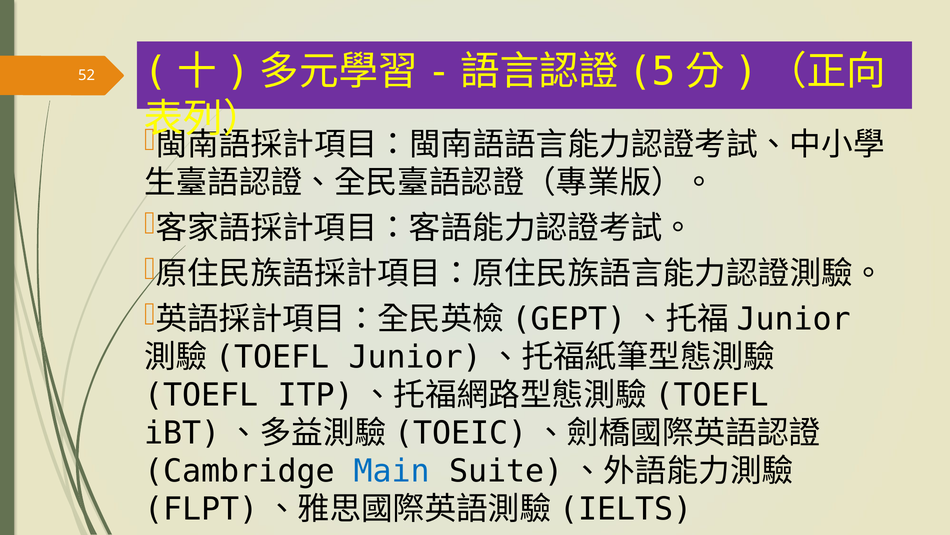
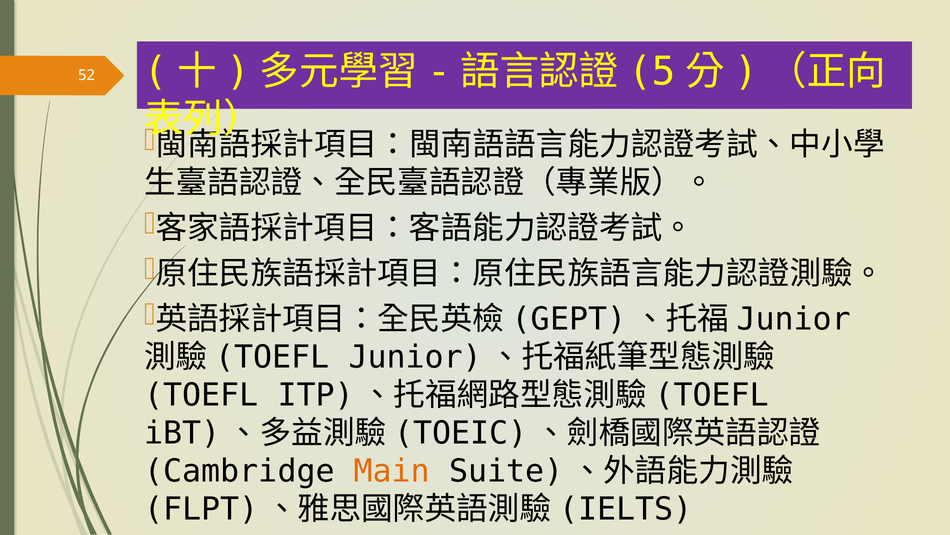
Main colour: blue -> orange
